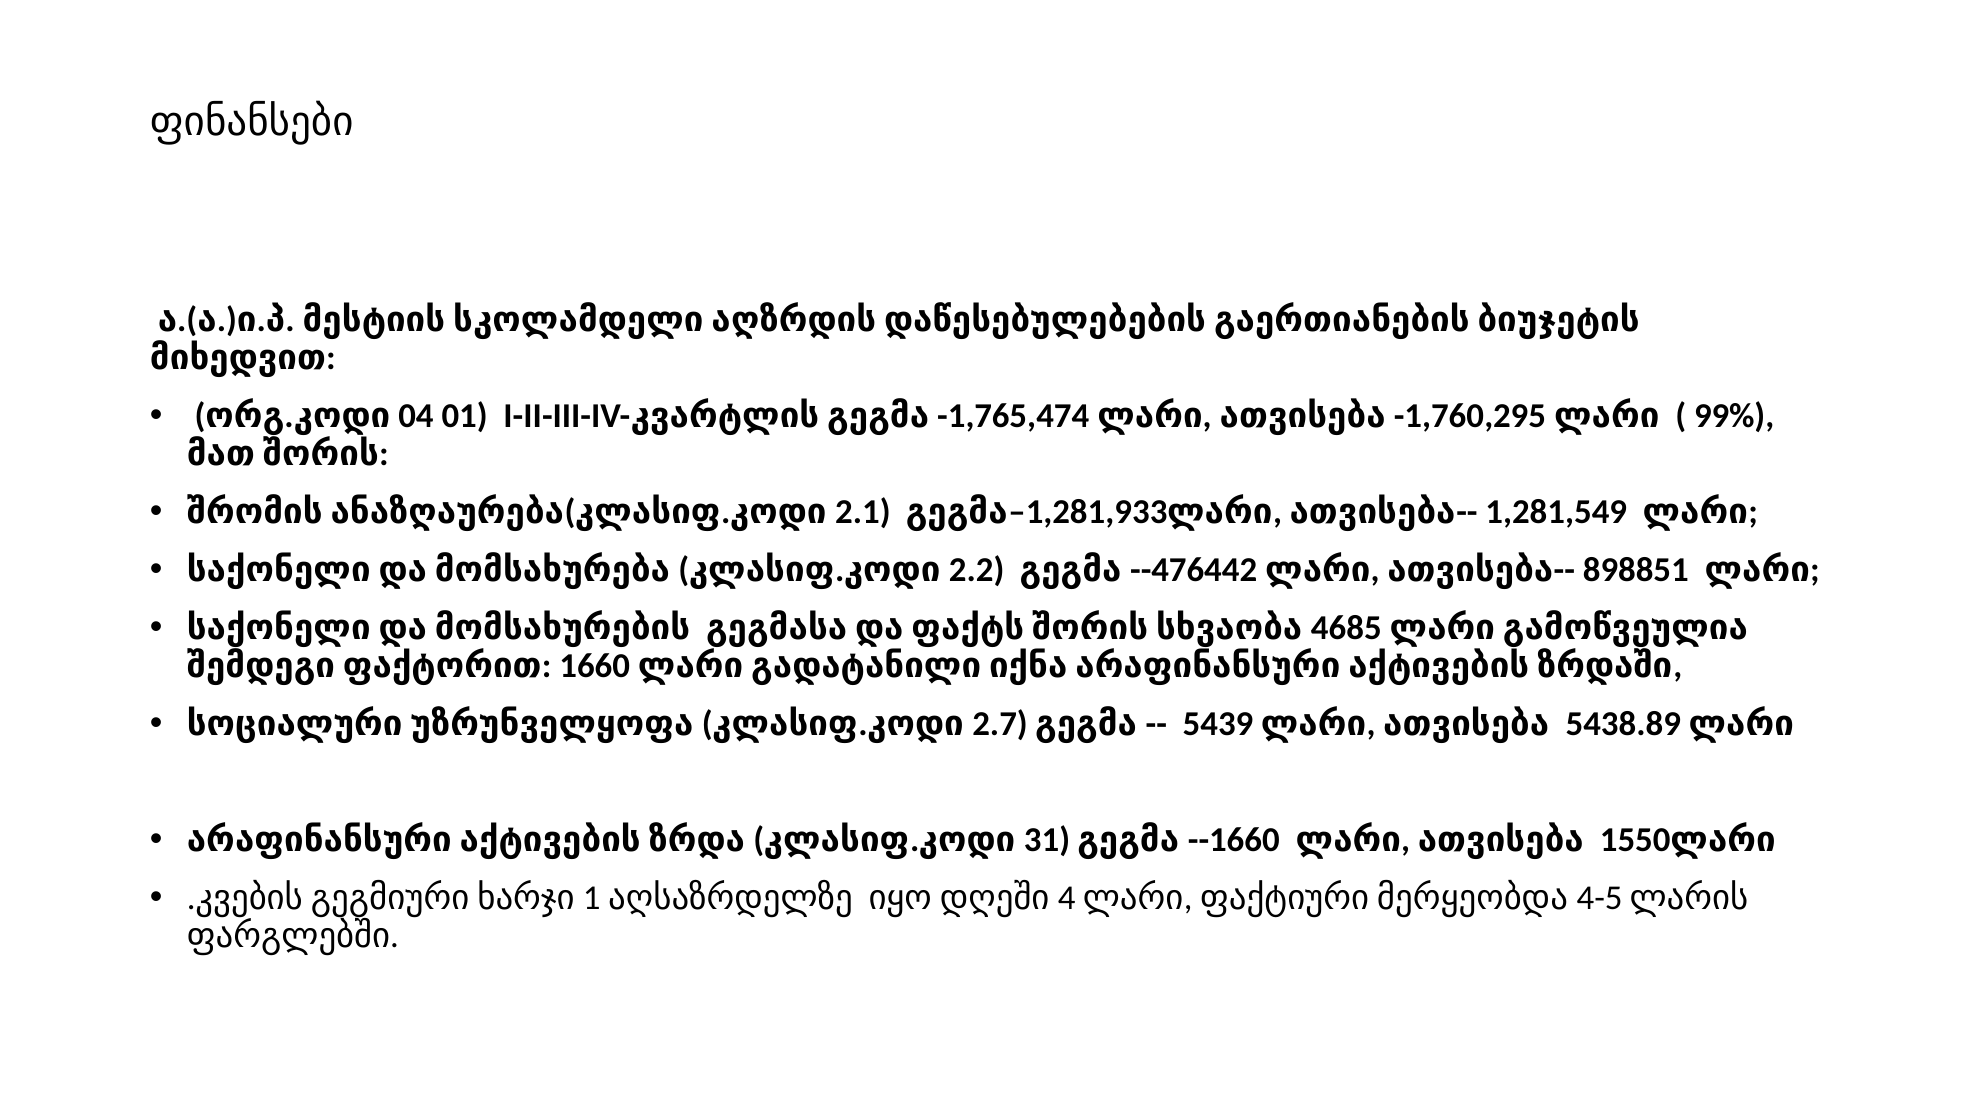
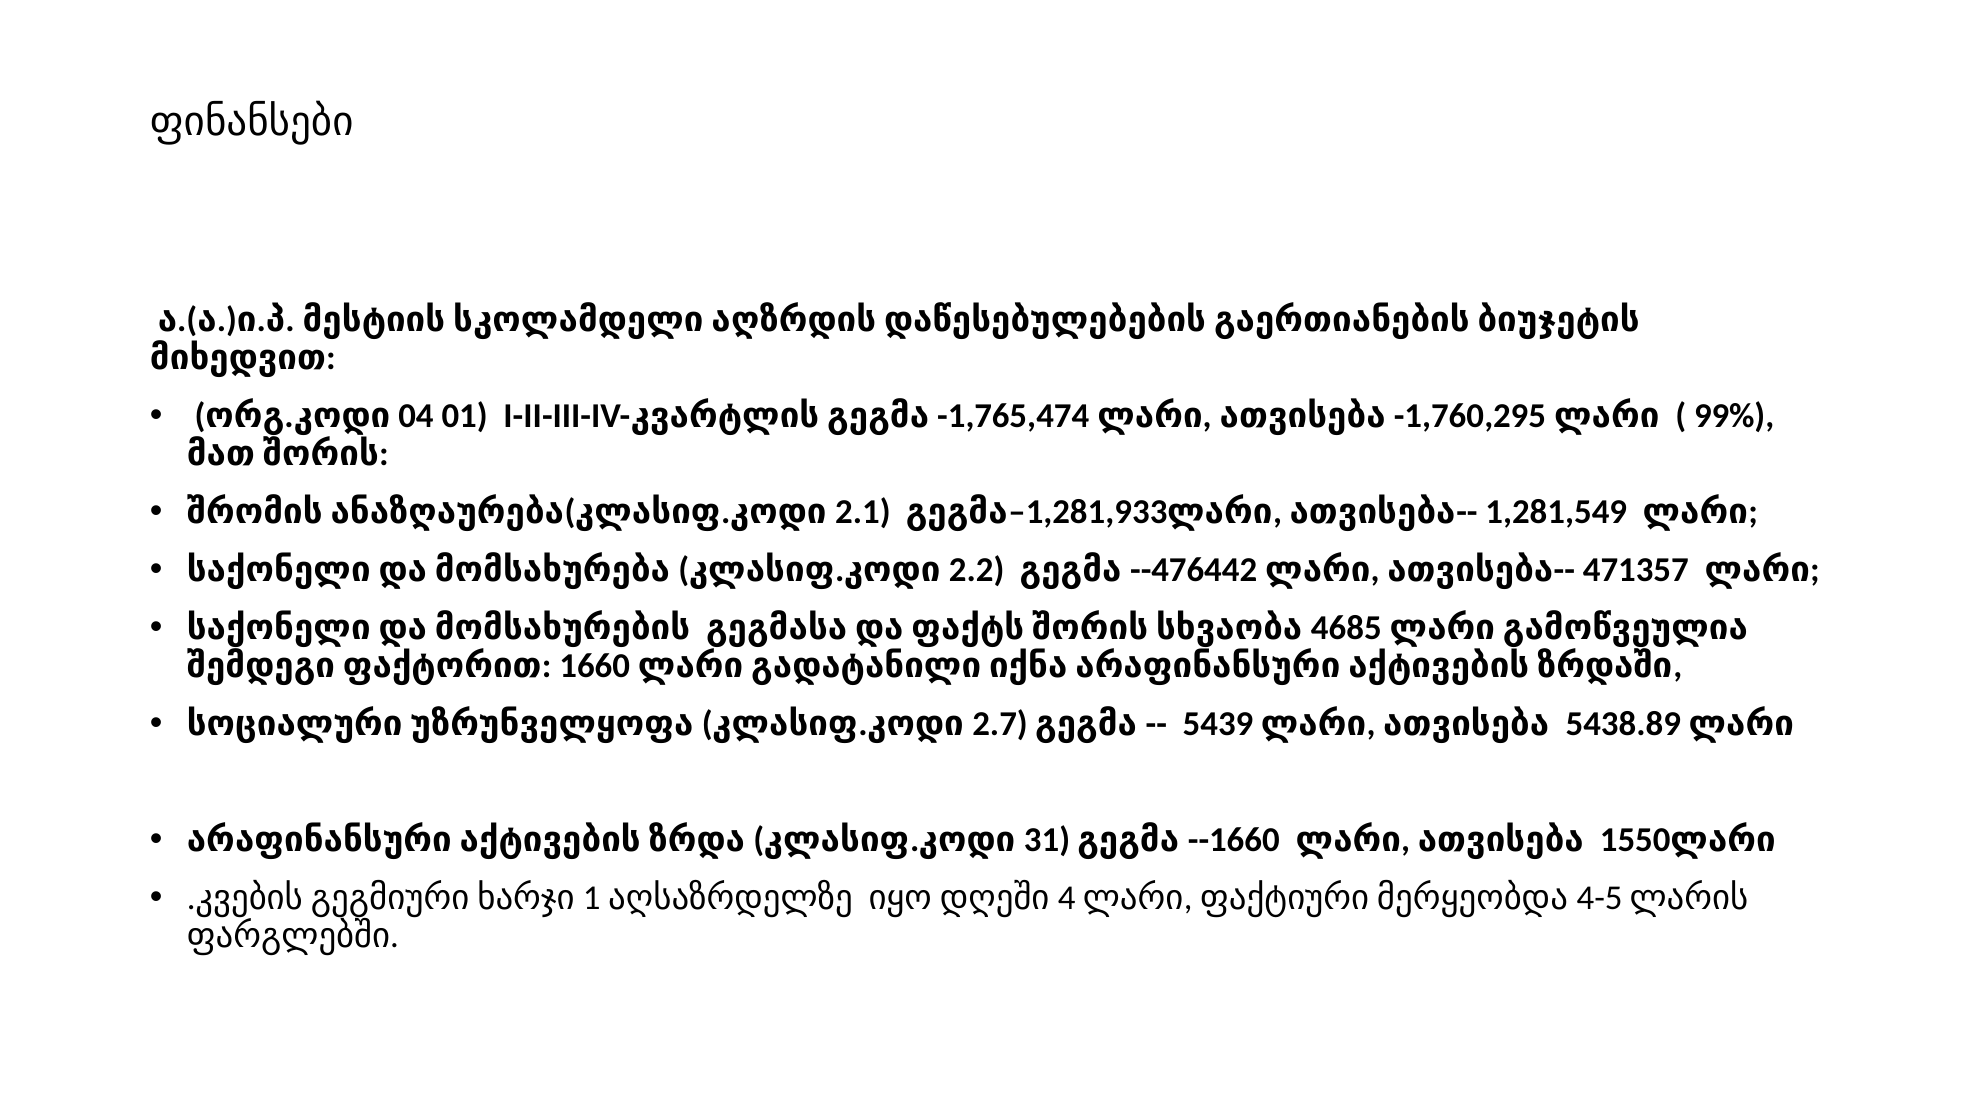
898851: 898851 -> 471357
